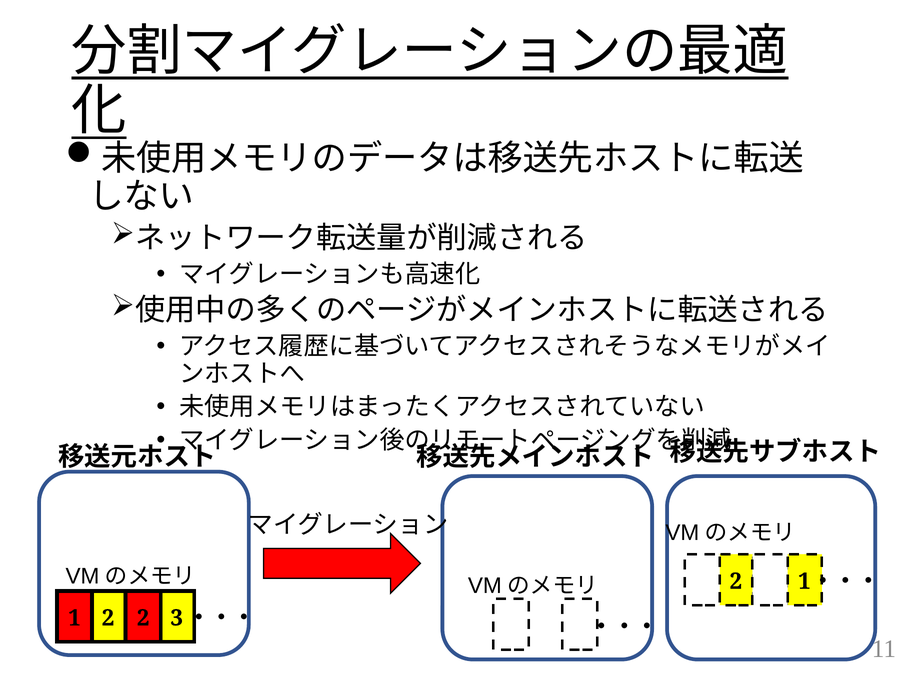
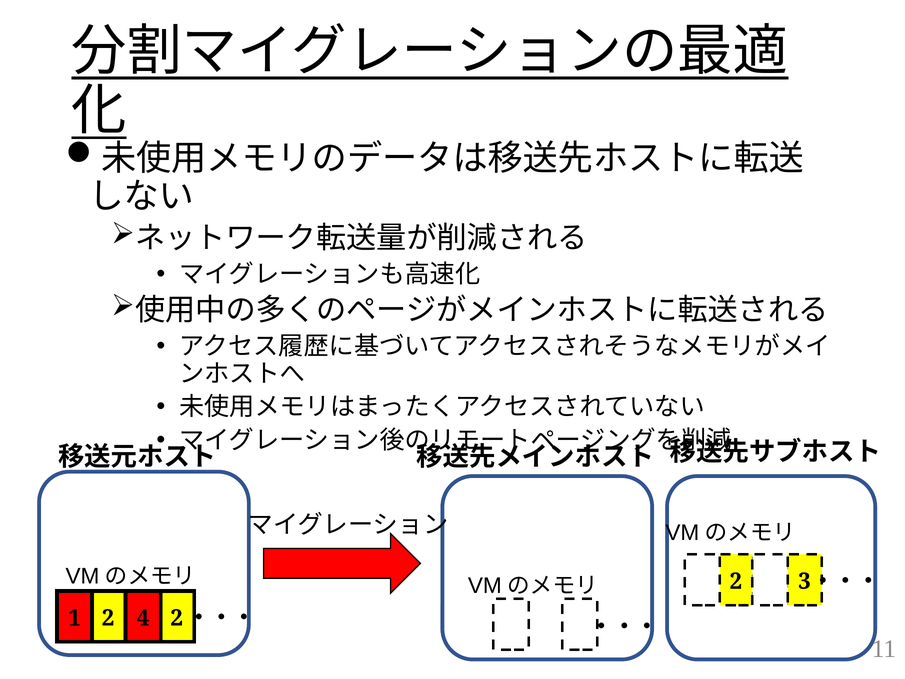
2 1: 1 -> 3
1 2: 2 -> 4
3 at (177, 618): 3 -> 2
